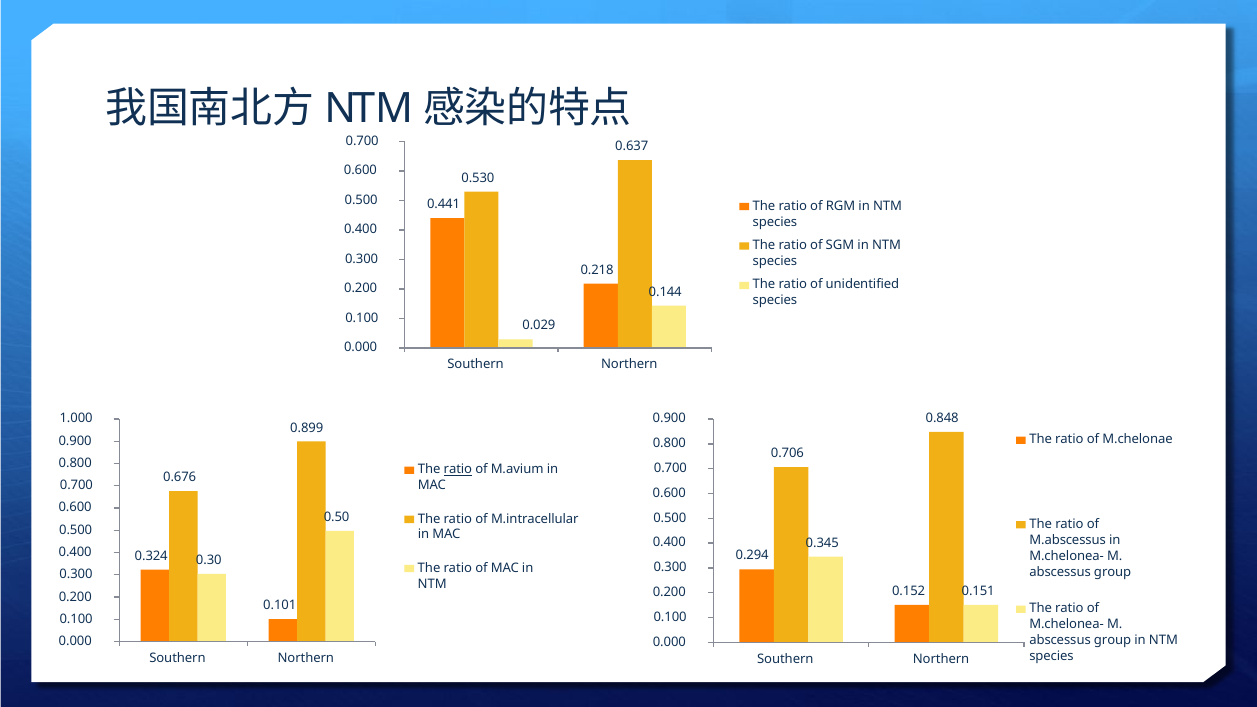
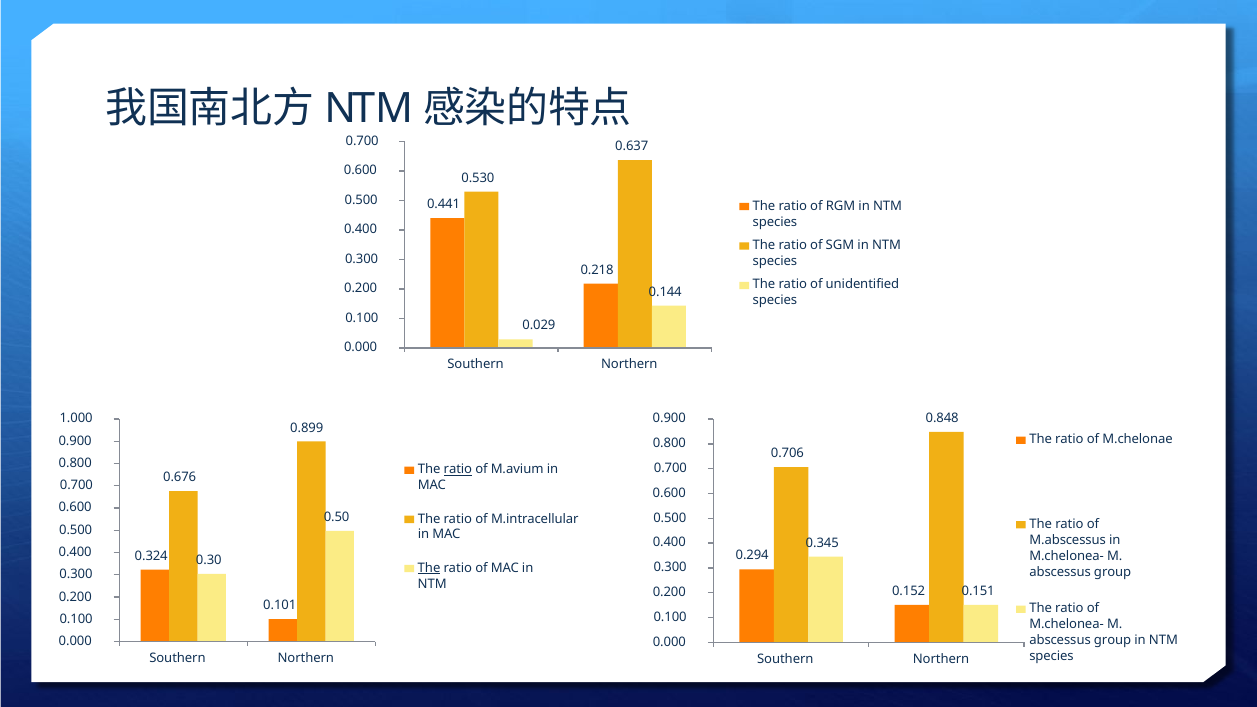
The at (429, 568) underline: none -> present
